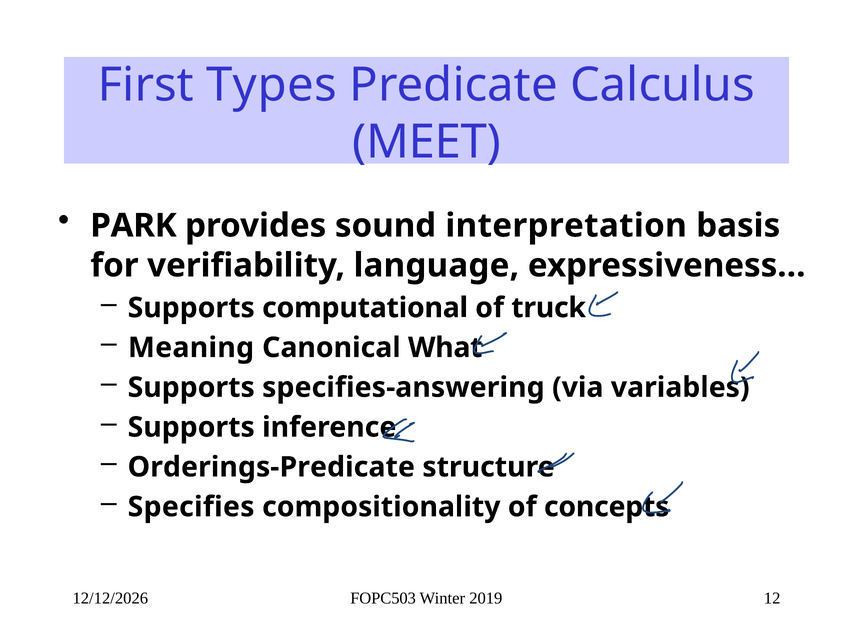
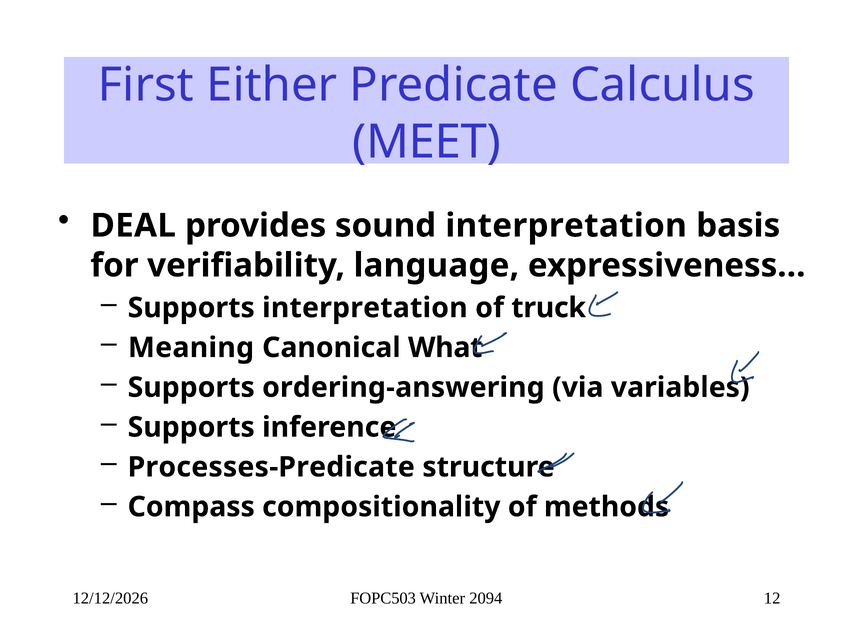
Types: Types -> Either
PARK: PARK -> DEAL
Supports computational: computational -> interpretation
specifies-answering: specifies-answering -> ordering-answering
Orderings-Predicate: Orderings-Predicate -> Processes-Predicate
Specifies: Specifies -> Compass
concepts: concepts -> methods
2019: 2019 -> 2094
